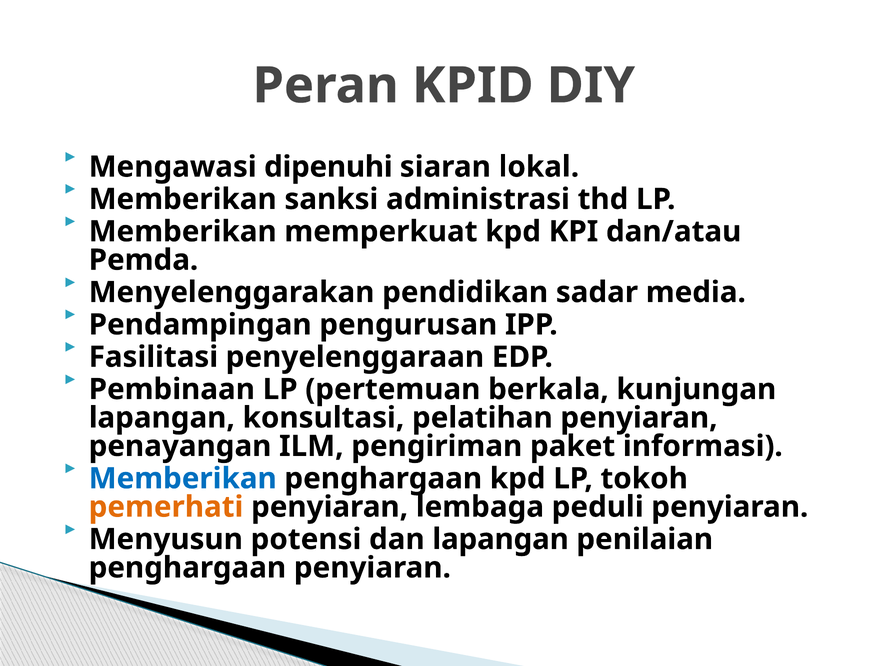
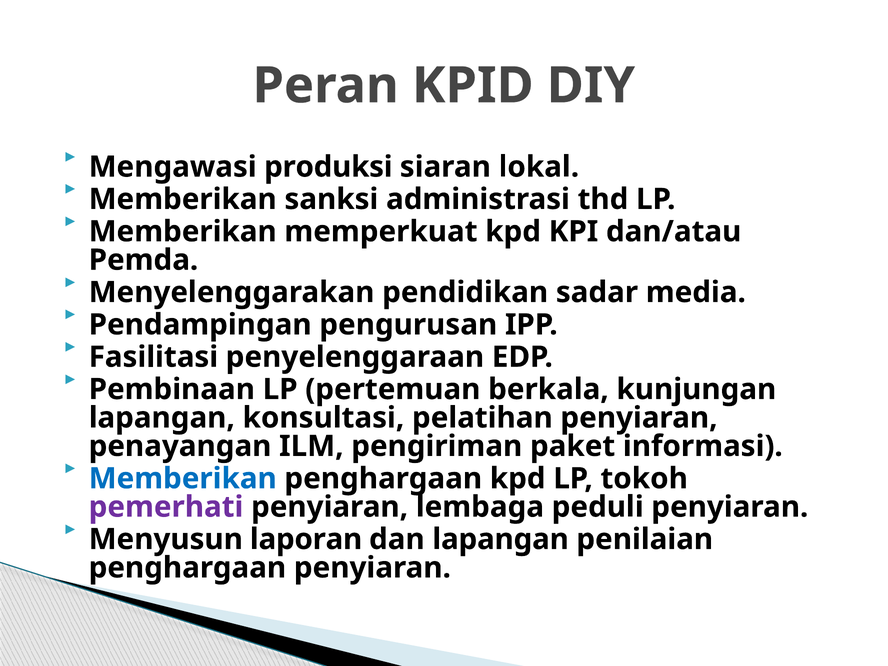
dipenuhi: dipenuhi -> produksi
pemerhati colour: orange -> purple
potensi: potensi -> laporan
